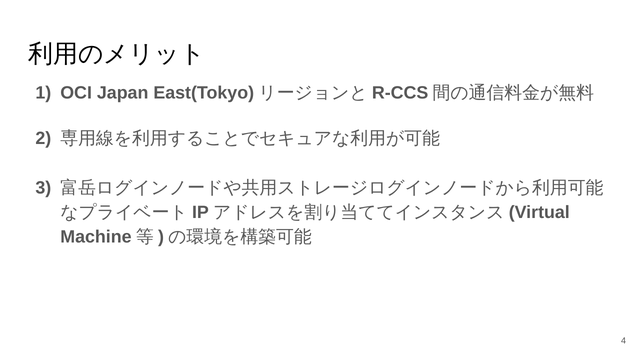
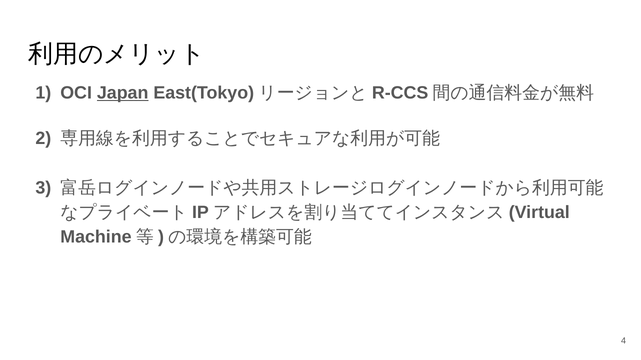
Japan underline: none -> present
